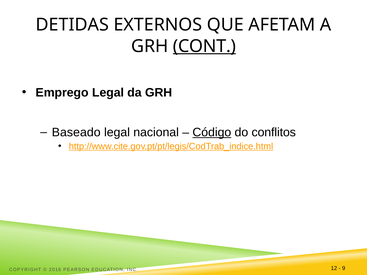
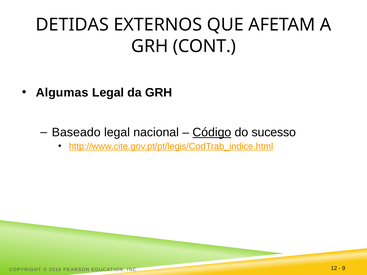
CONT underline: present -> none
Emprego: Emprego -> Algumas
conflitos: conflitos -> sucesso
